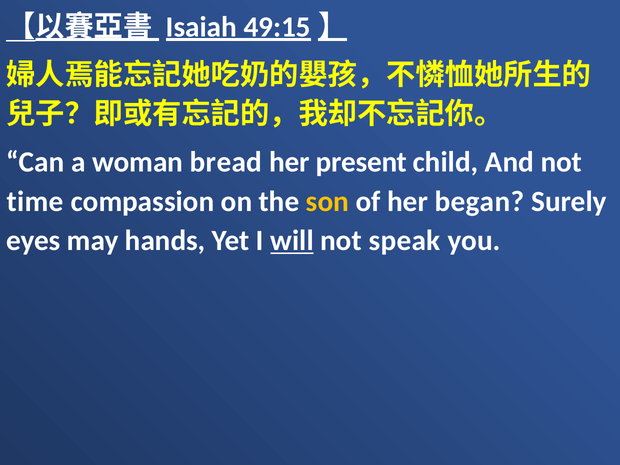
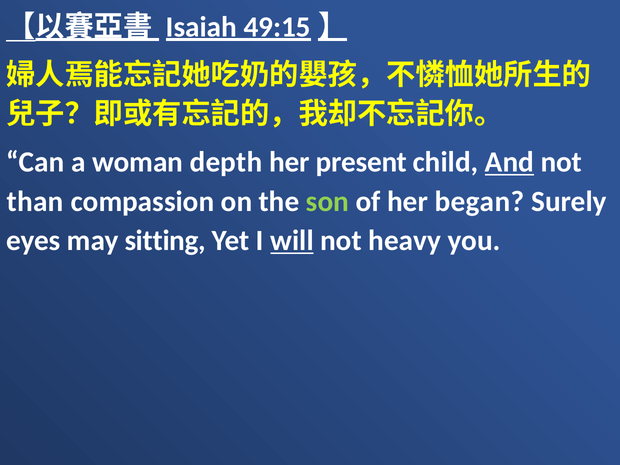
bread: bread -> depth
And underline: none -> present
time: time -> than
son colour: yellow -> light green
hands: hands -> sitting
speak: speak -> heavy
